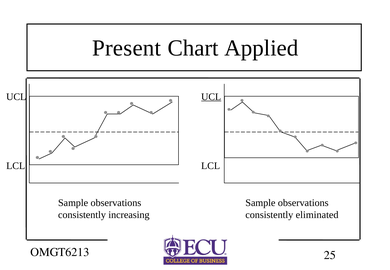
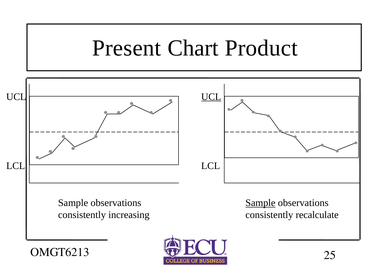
Applied: Applied -> Product
Sample at (260, 203) underline: none -> present
eliminated: eliminated -> recalculate
